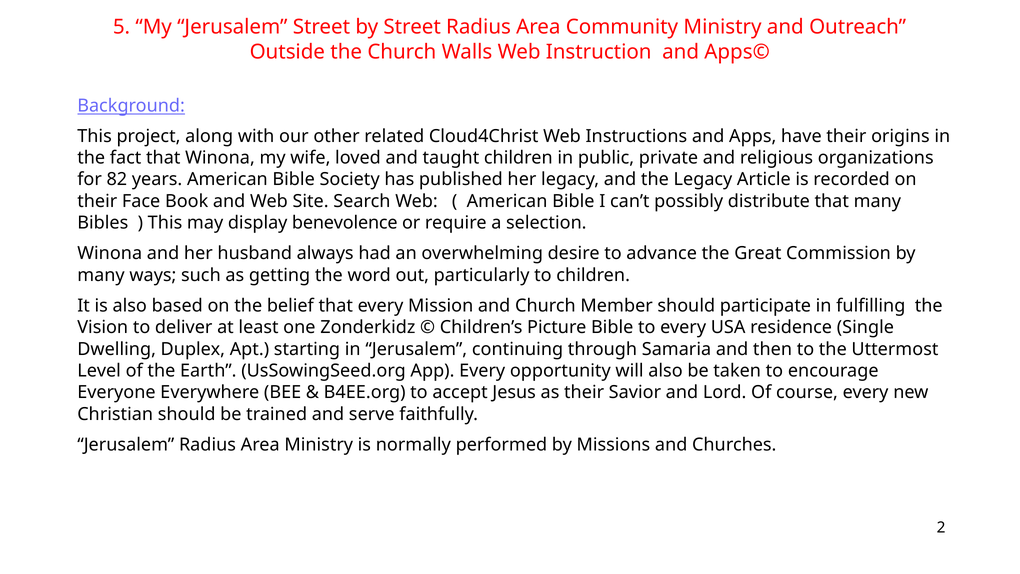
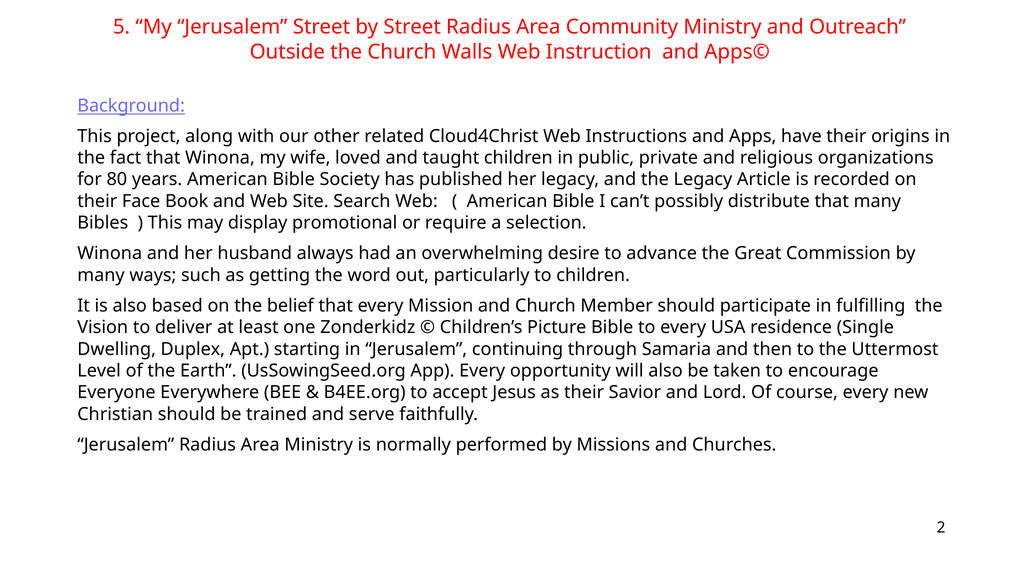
82: 82 -> 80
benevolence: benevolence -> promotional
